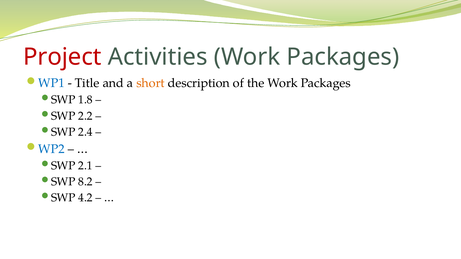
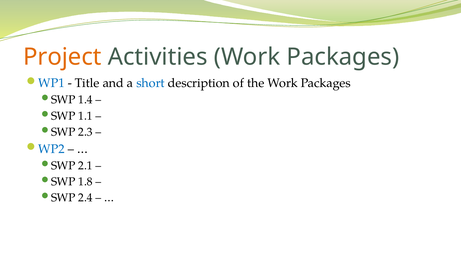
Project colour: red -> orange
short colour: orange -> blue
1.8: 1.8 -> 1.4
2.2: 2.2 -> 1.1
2.4: 2.4 -> 2.3
8.2: 8.2 -> 1.8
4.2: 4.2 -> 2.4
